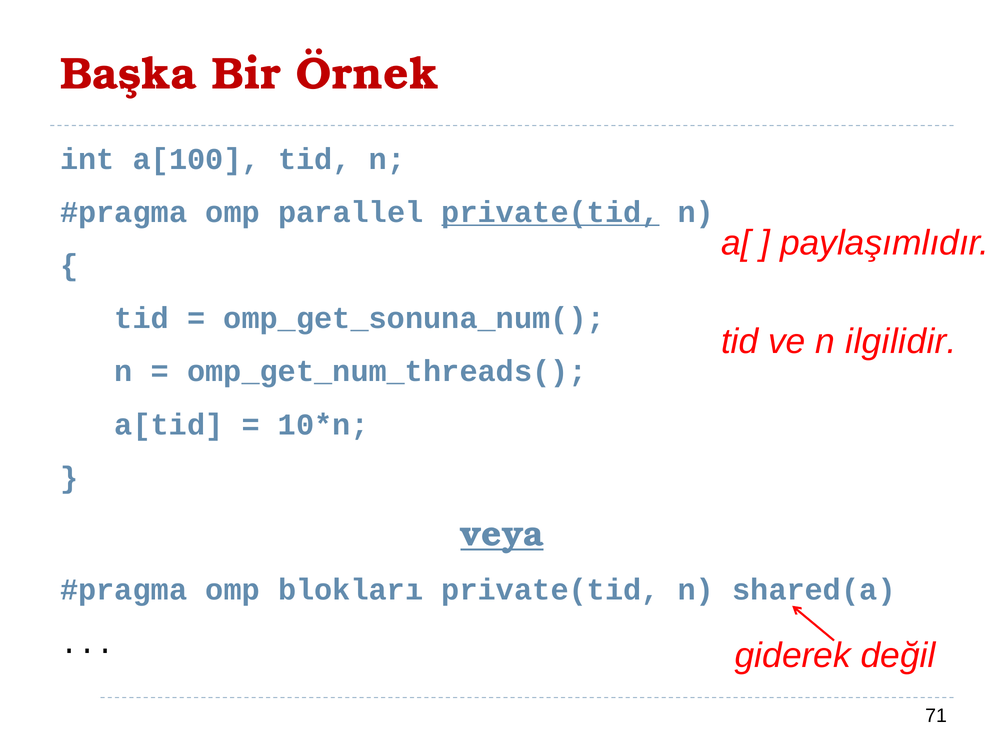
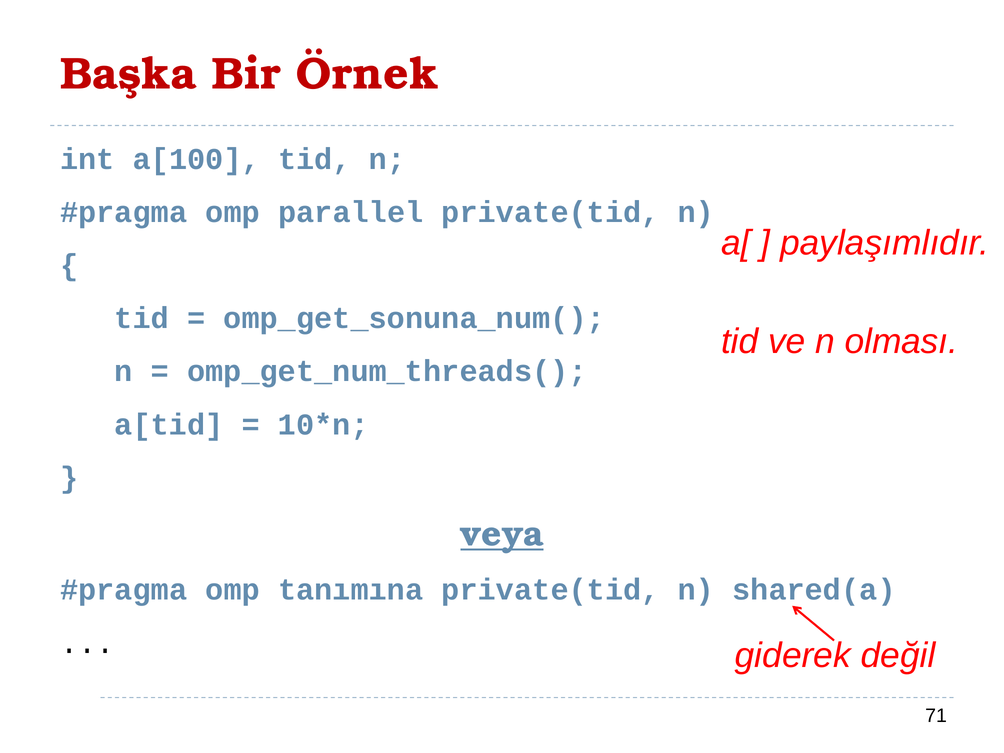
private(tid at (550, 212) underline: present -> none
ilgilidir: ilgilidir -> olması
blokları: blokları -> tanımına
